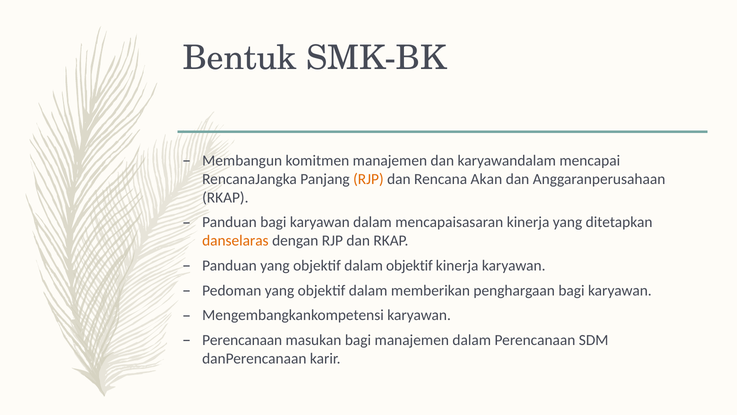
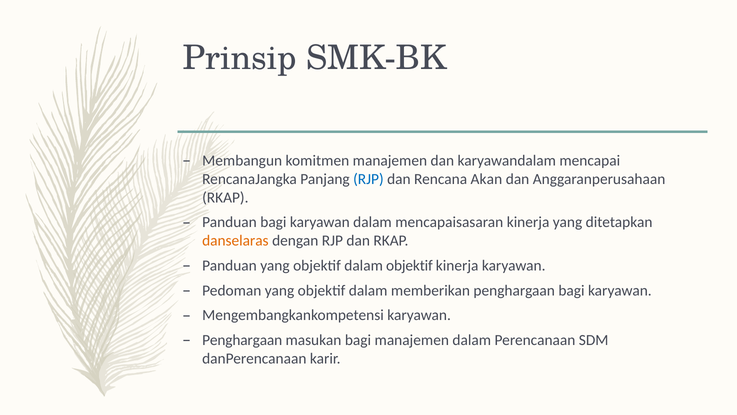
Bentuk: Bentuk -> Prinsip
RJP at (368, 179) colour: orange -> blue
Perencanaan at (242, 340): Perencanaan -> Penghargaan
